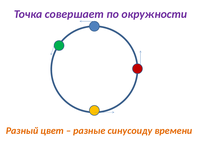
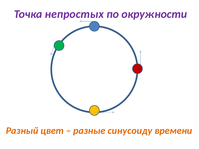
совершает: совершает -> непростых
